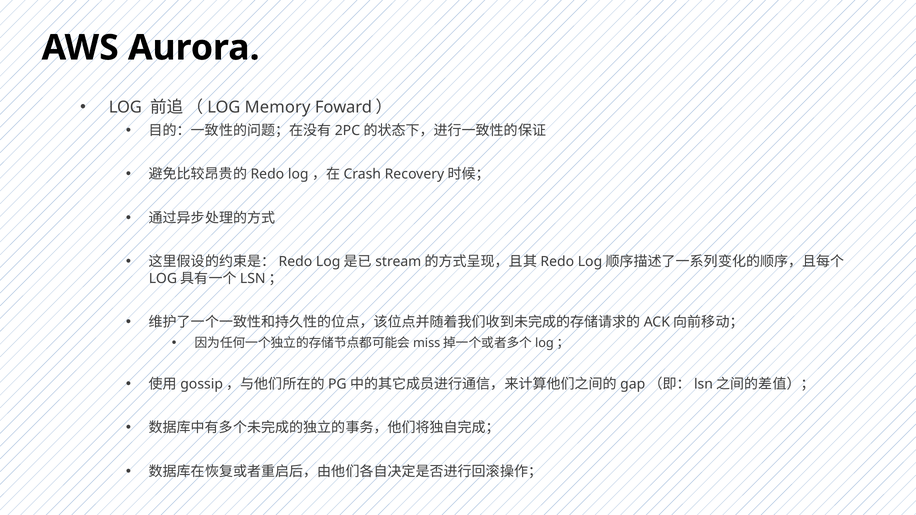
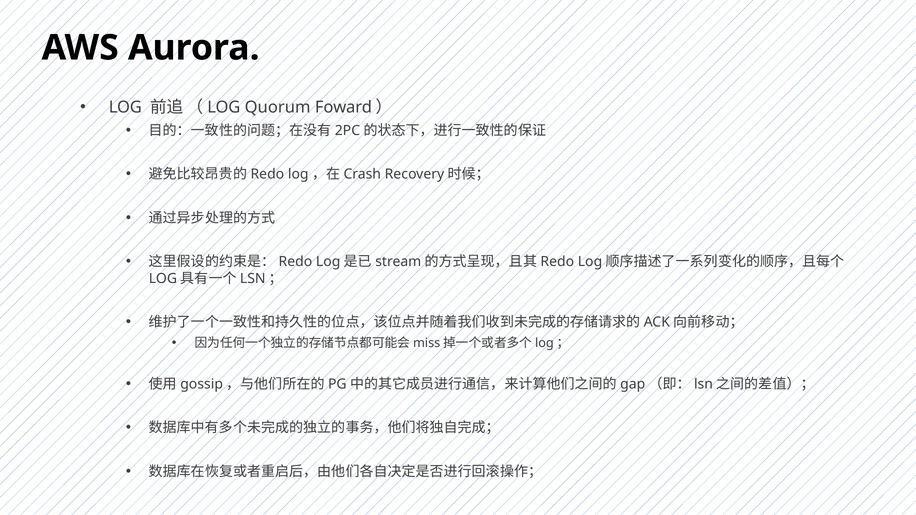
Memory: Memory -> Quorum
